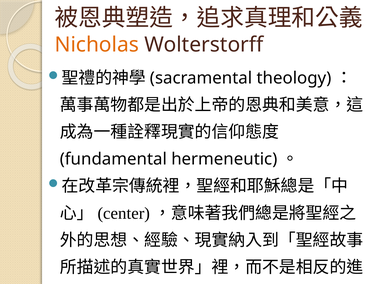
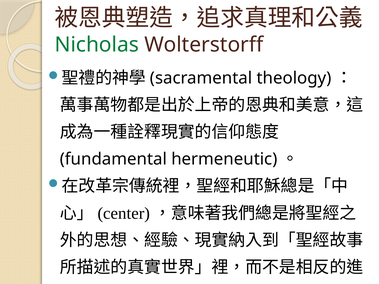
Nicholas colour: orange -> green
